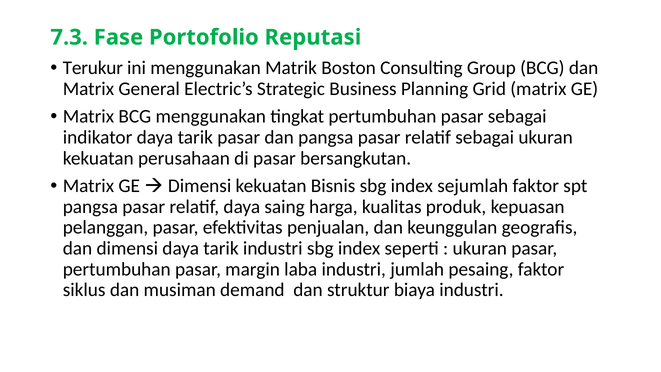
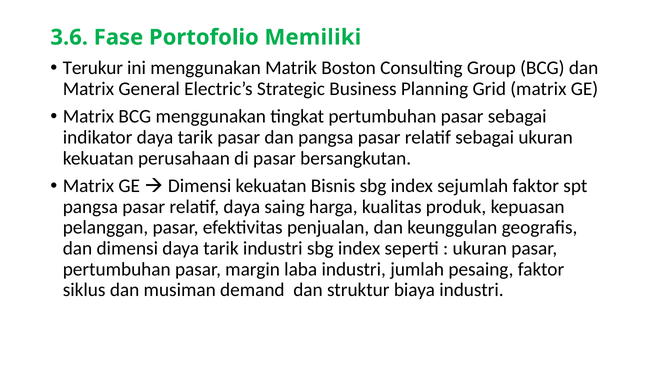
7.3: 7.3 -> 3.6
Reputasi: Reputasi -> Memiliki
